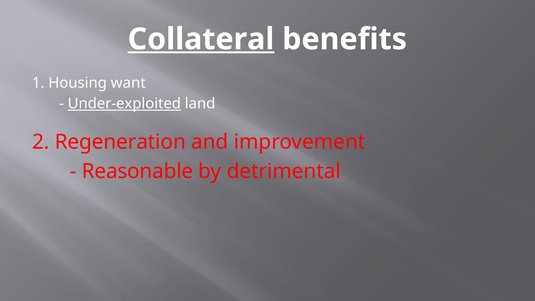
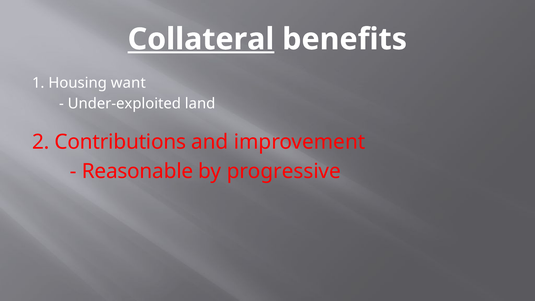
Under-exploited underline: present -> none
Regeneration: Regeneration -> Contributions
detrimental: detrimental -> progressive
